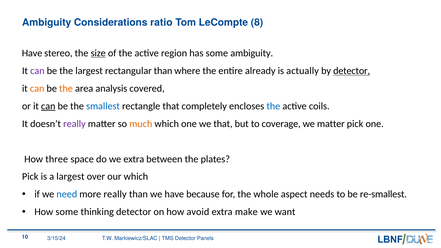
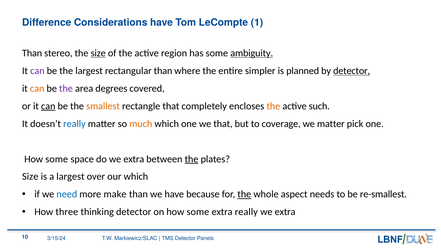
Ambiguity at (47, 22): Ambiguity -> Difference
Considerations ratio: ratio -> have
8: 8 -> 1
Have at (32, 53): Have -> Than
ambiguity at (252, 53) underline: none -> present
already: already -> simpler
actually: actually -> planned
the at (66, 88) colour: orange -> purple
analysis: analysis -> degrees
smallest colour: blue -> orange
the at (273, 106) colour: blue -> orange
coils: coils -> such
really at (74, 124) colour: purple -> blue
three at (57, 159): three -> some
the at (192, 159) underline: none -> present
Pick at (30, 177): Pick -> Size
more really: really -> make
the at (244, 194) underline: none -> present
How some: some -> three
on how avoid: avoid -> some
extra make: make -> really
want at (285, 212): want -> extra
